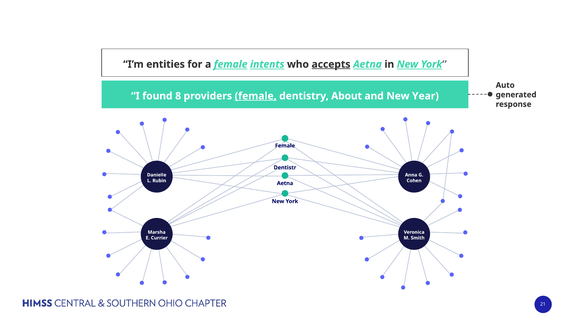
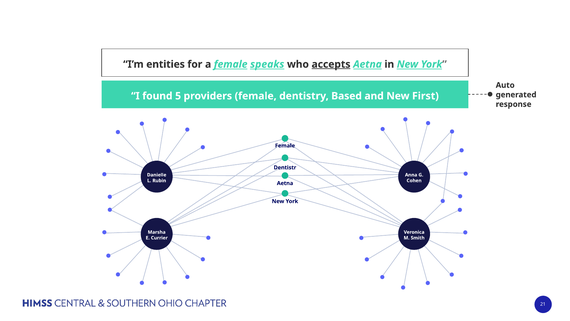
intents: intents -> speaks
8: 8 -> 5
female at (256, 96) underline: present -> none
About: About -> Based
Year: Year -> First
